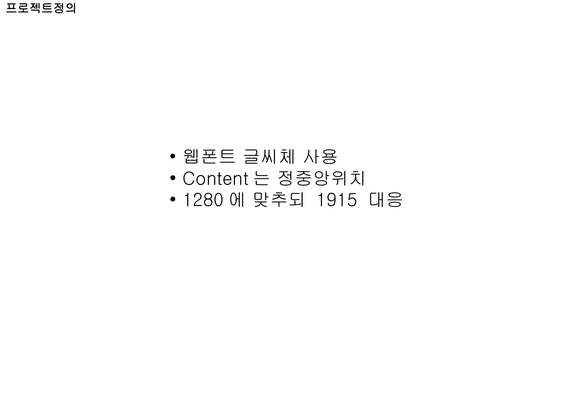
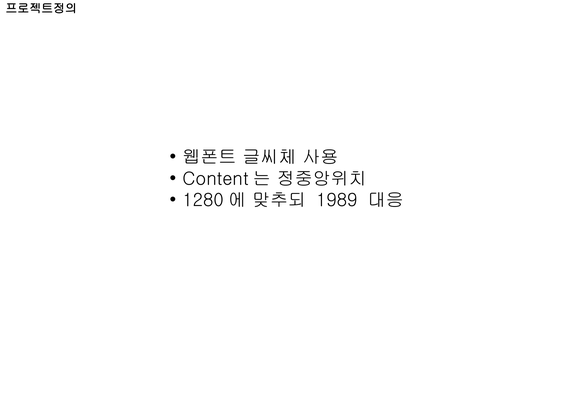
1915: 1915 -> 1989
